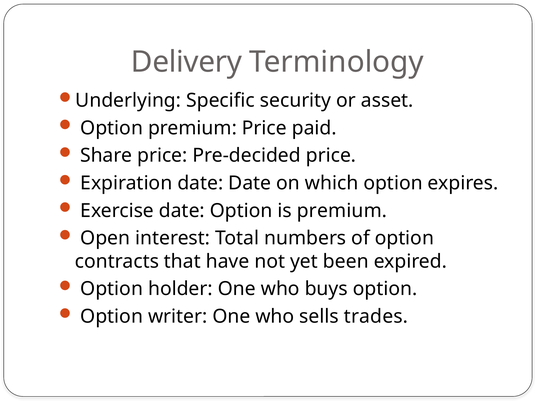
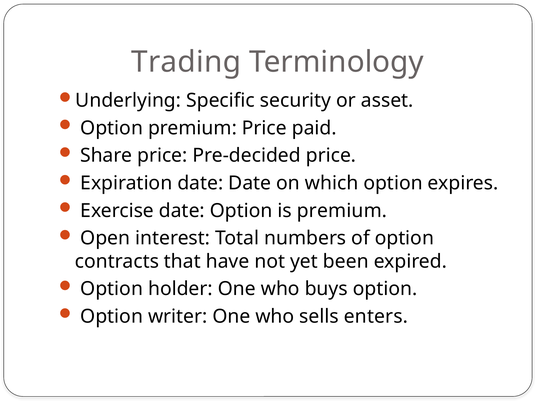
Delivery: Delivery -> Trading
trades: trades -> enters
